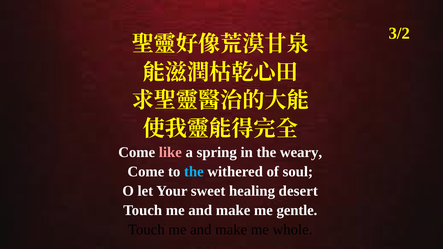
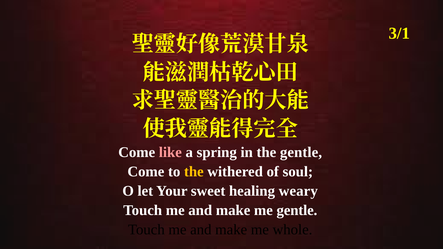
3/2: 3/2 -> 3/1
the weary: weary -> gentle
the at (194, 172) colour: light blue -> yellow
desert: desert -> weary
